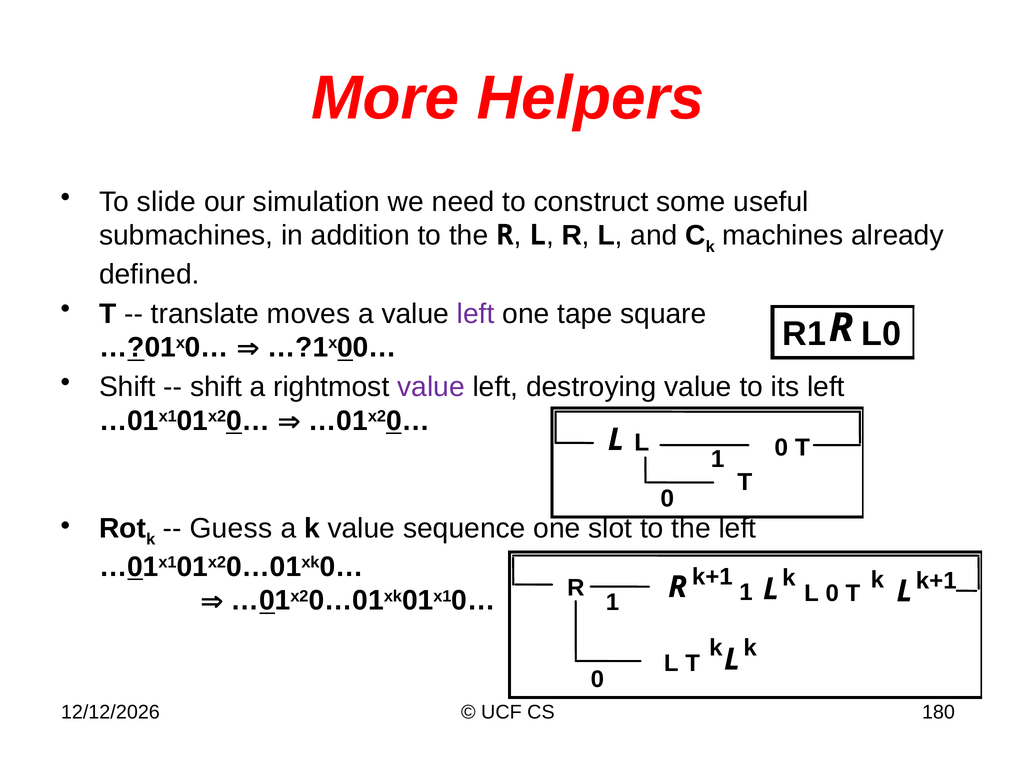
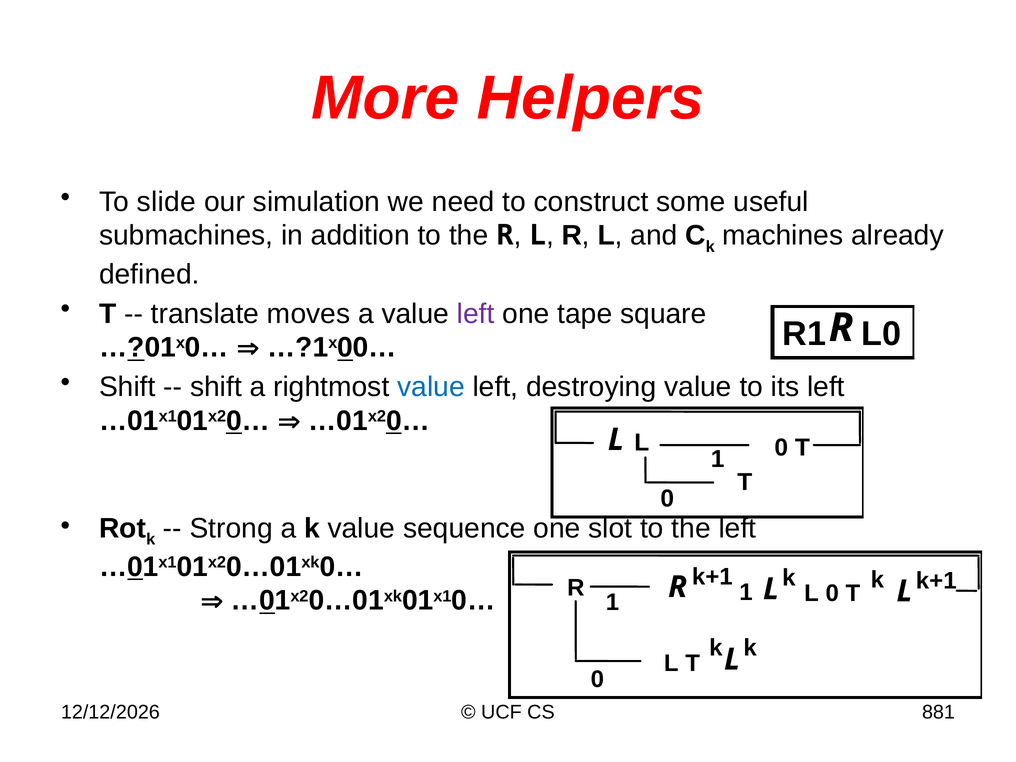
value at (431, 387) colour: purple -> blue
Guess: Guess -> Strong
180: 180 -> 881
